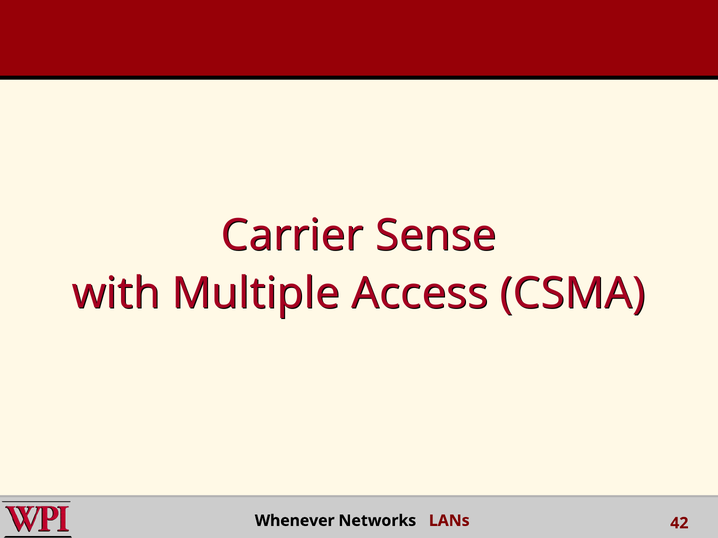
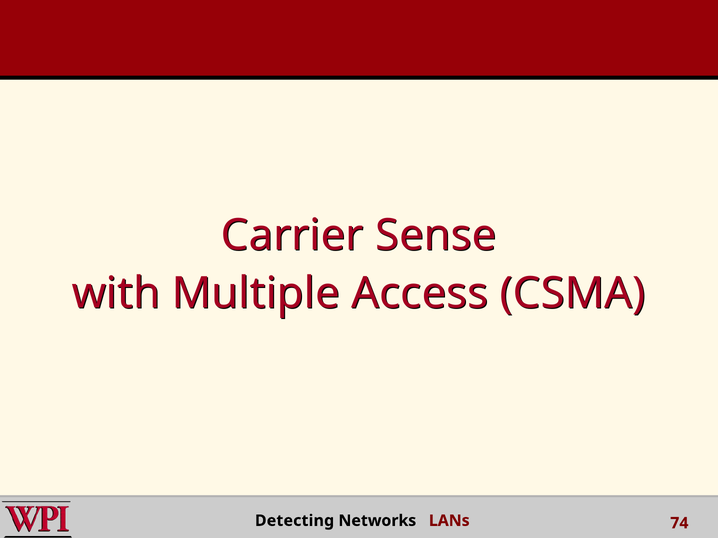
Whenever: Whenever -> Detecting
42: 42 -> 74
